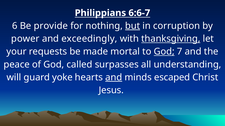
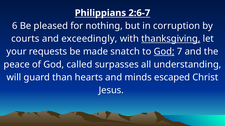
6:6-7: 6:6-7 -> 2:6-7
provide: provide -> pleased
but underline: present -> none
power: power -> courts
mortal: mortal -> snatch
yoke: yoke -> than
and at (114, 78) underline: present -> none
